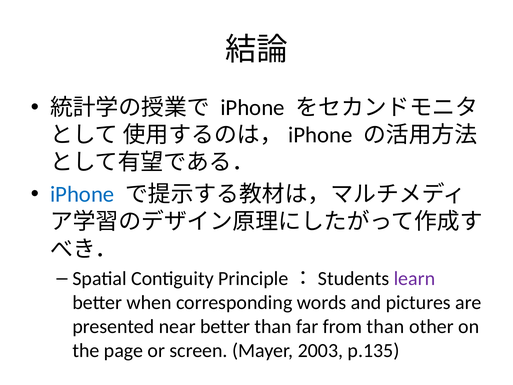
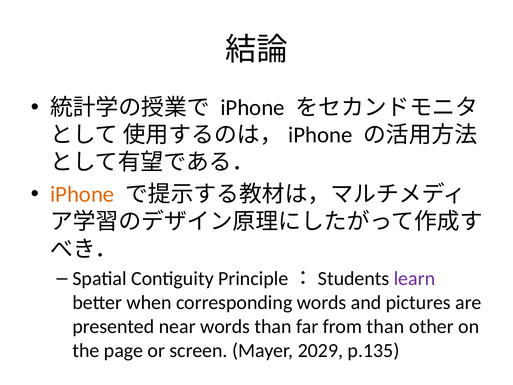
iPhone at (82, 194) colour: blue -> orange
near better: better -> words
2003: 2003 -> 2029
